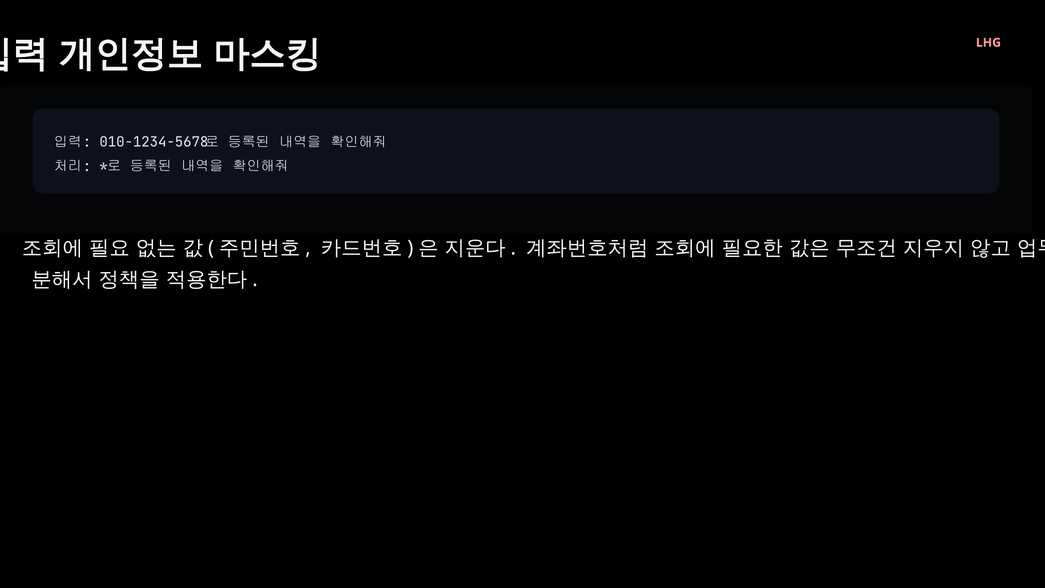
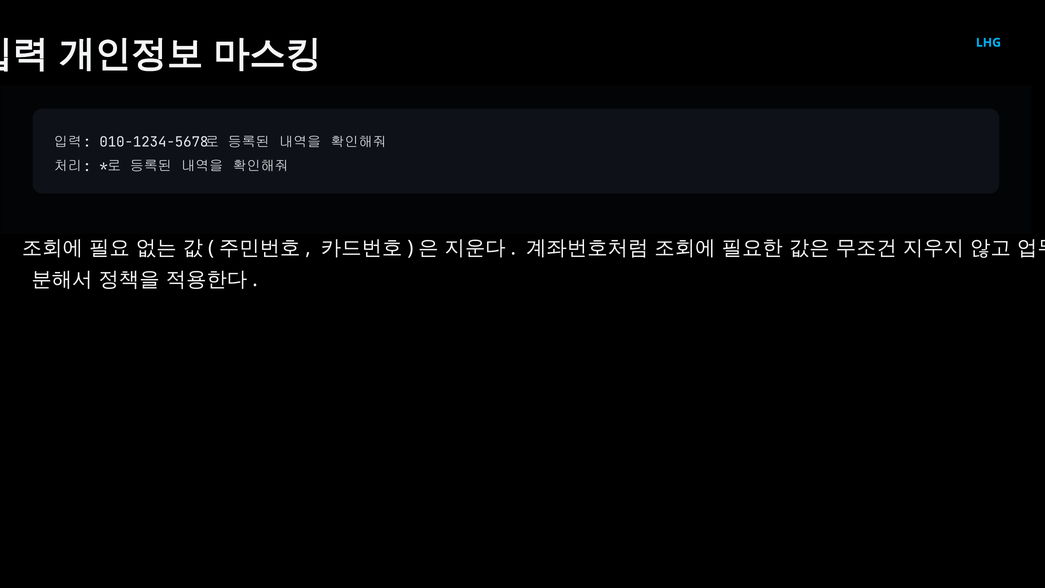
LHG colour: pink -> light blue
